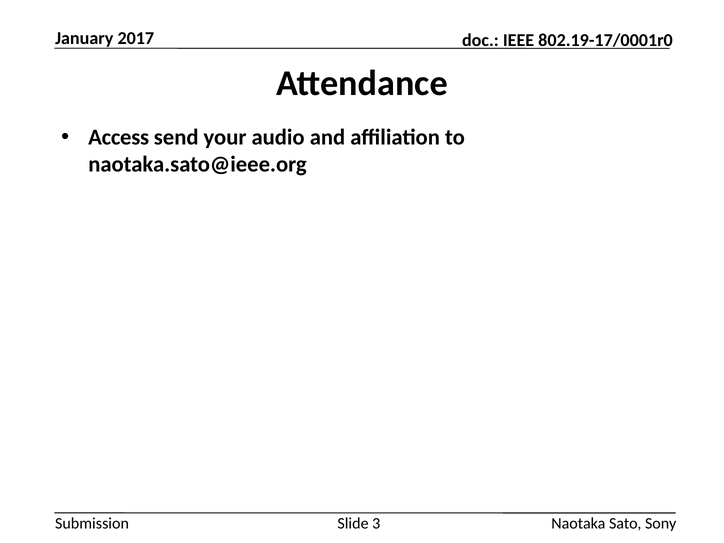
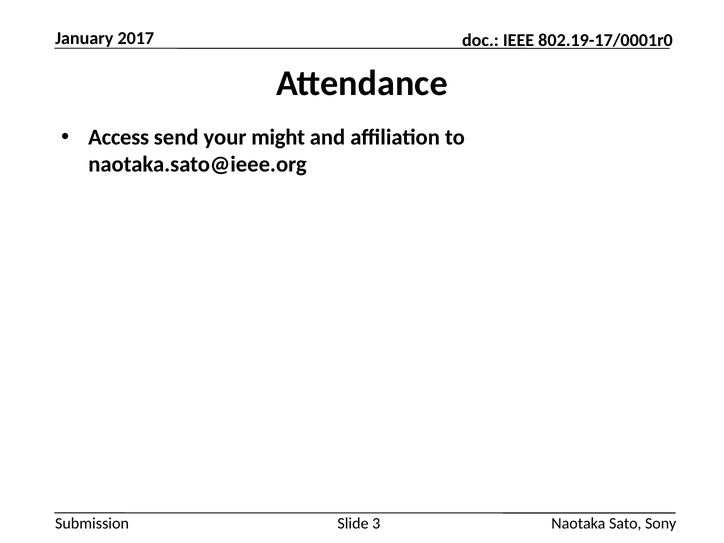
audio: audio -> might
